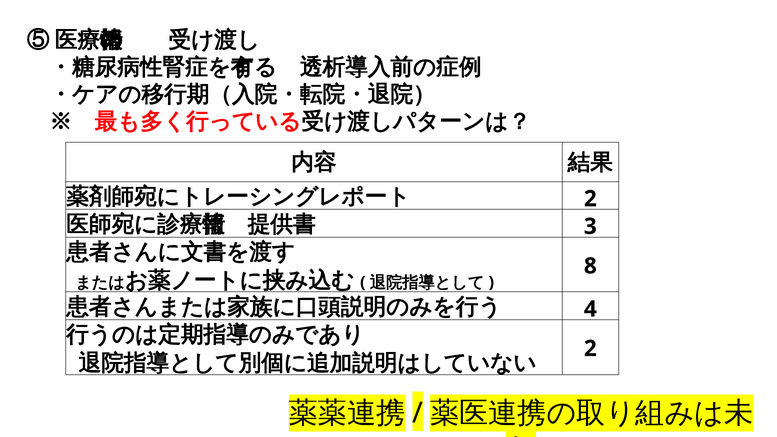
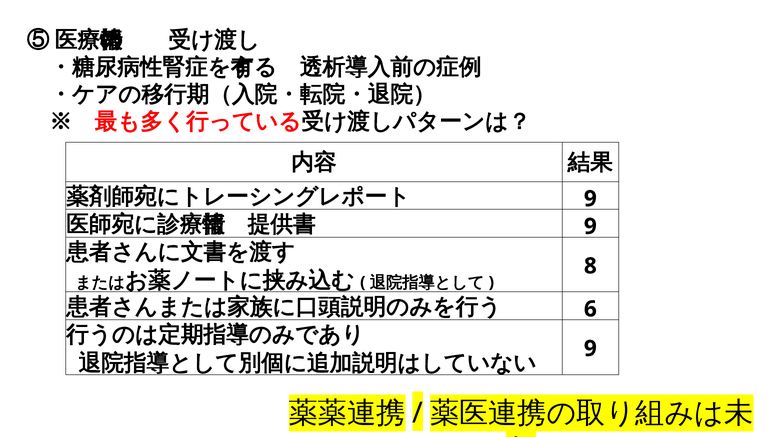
2 at (590, 199): 2 -> 9
3 at (590, 226): 3 -> 9
4: 4 -> 6
2 at (590, 349): 2 -> 9
